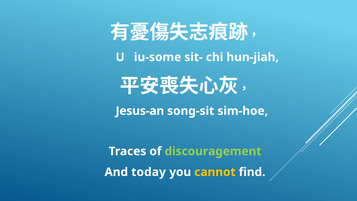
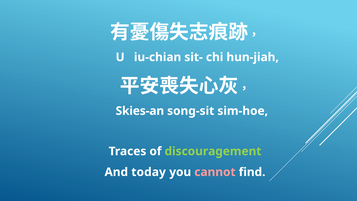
iu-some: iu-some -> iu-chian
Jesus-an: Jesus-an -> Skies-an
cannot colour: yellow -> pink
